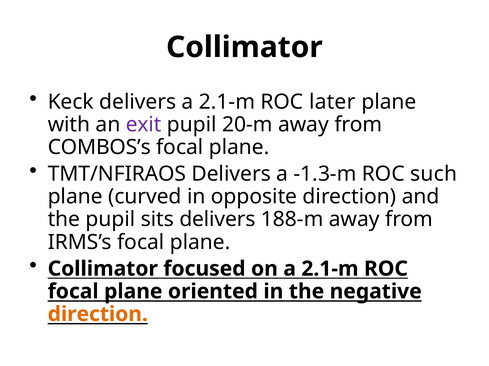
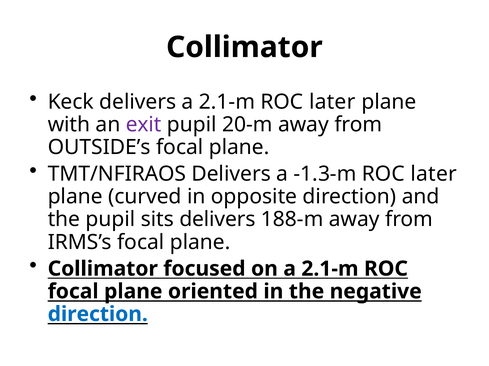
COMBOS’s: COMBOS’s -> OUTSIDE’s
-1.3-m ROC such: such -> later
direction at (98, 315) colour: orange -> blue
